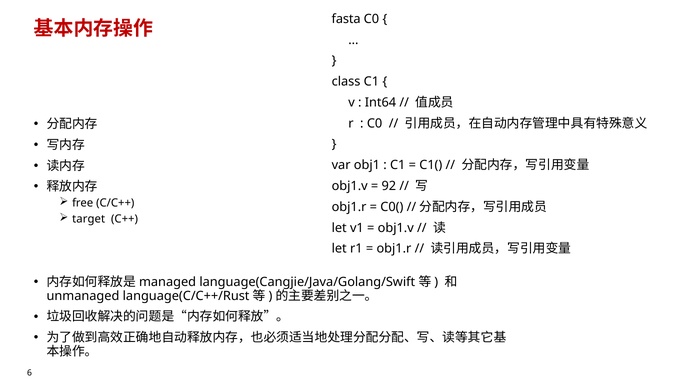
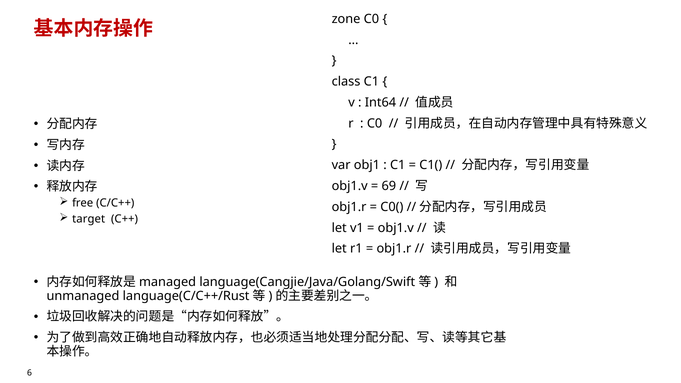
fasta: fasta -> zone
92: 92 -> 69
